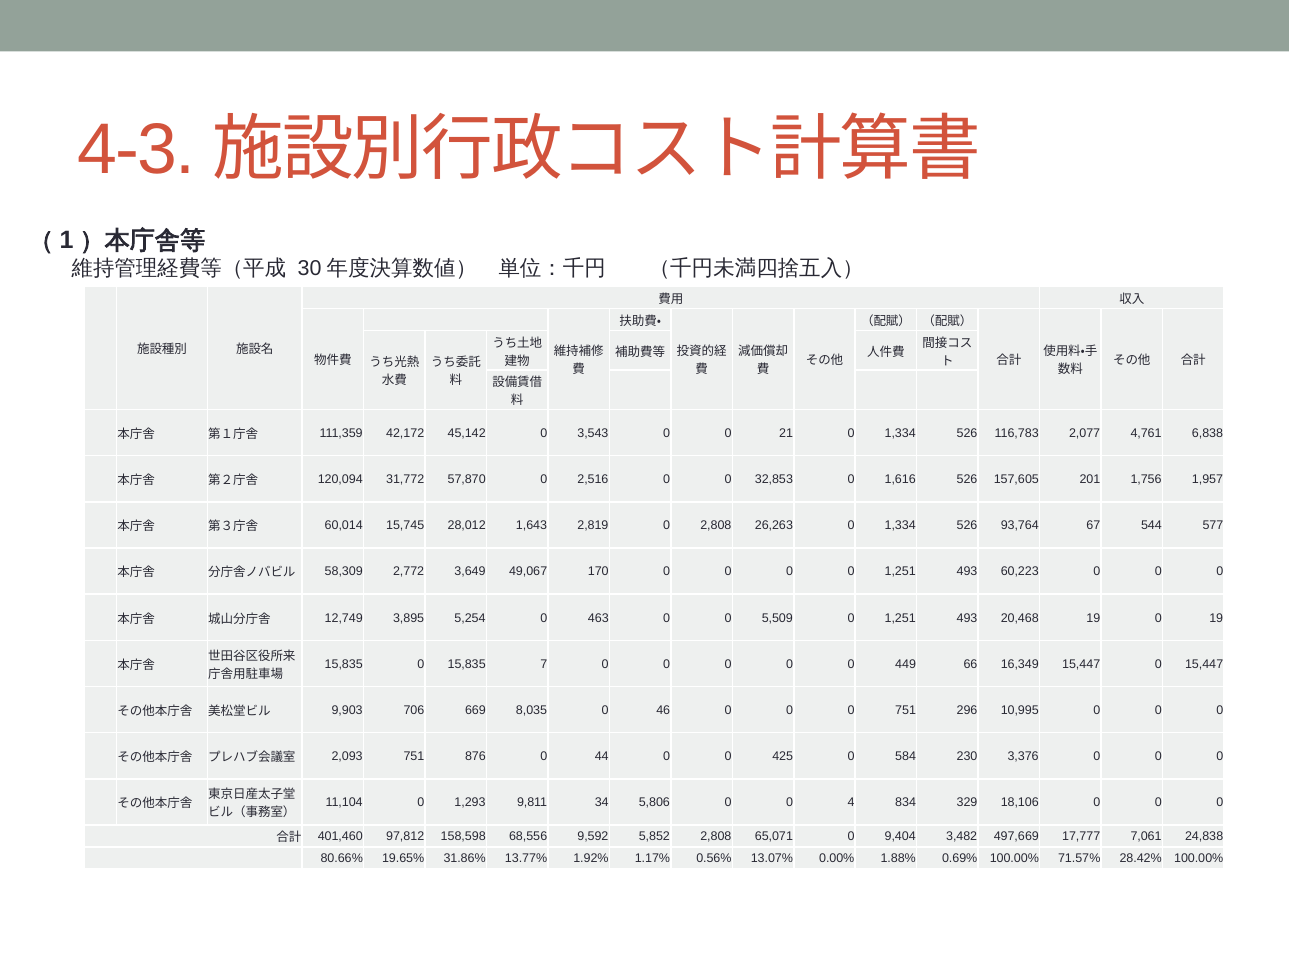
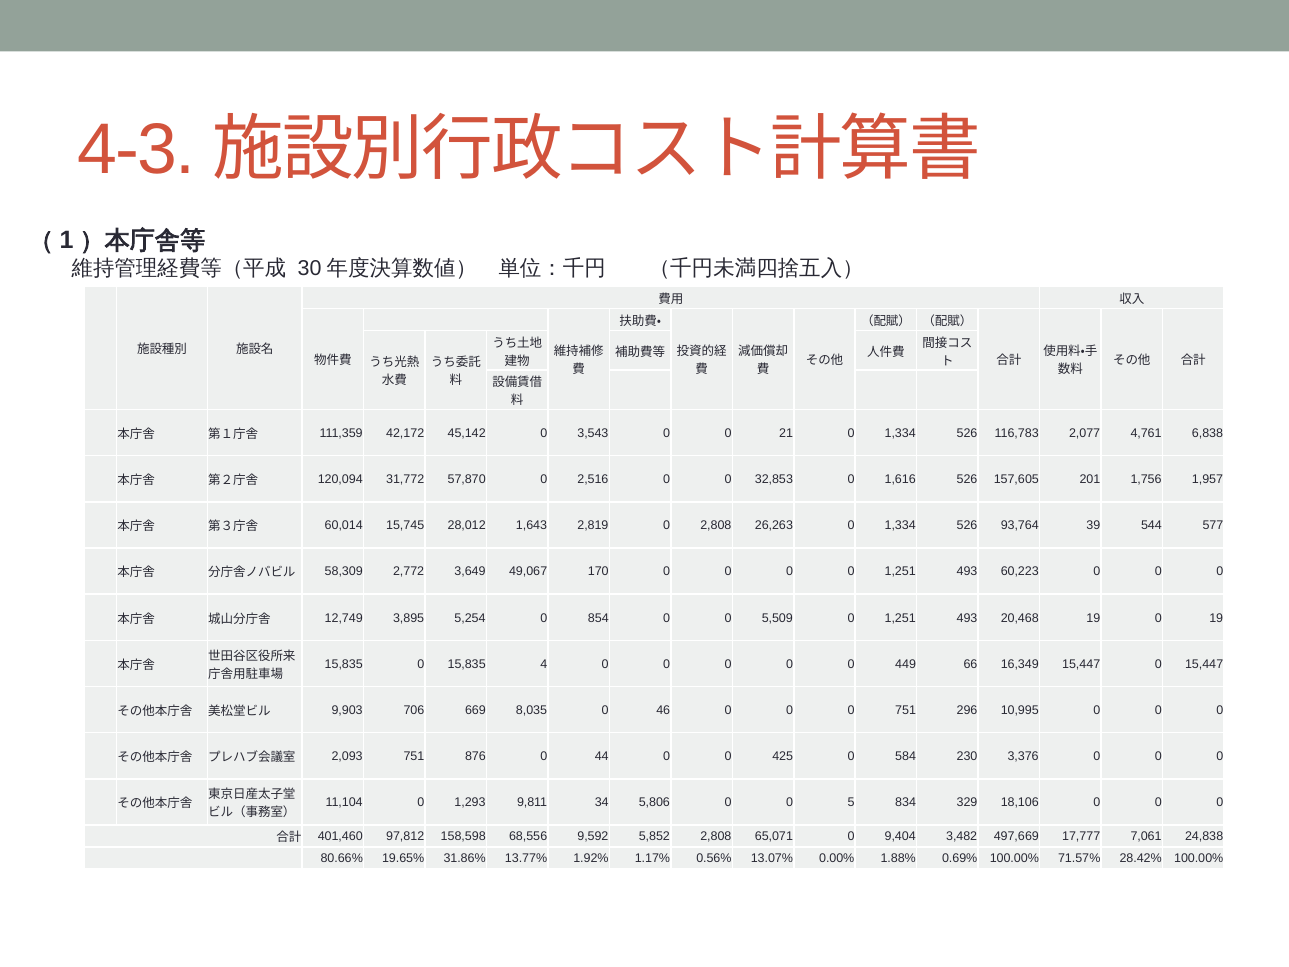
67: 67 -> 39
463: 463 -> 854
7: 7 -> 4
4: 4 -> 5
